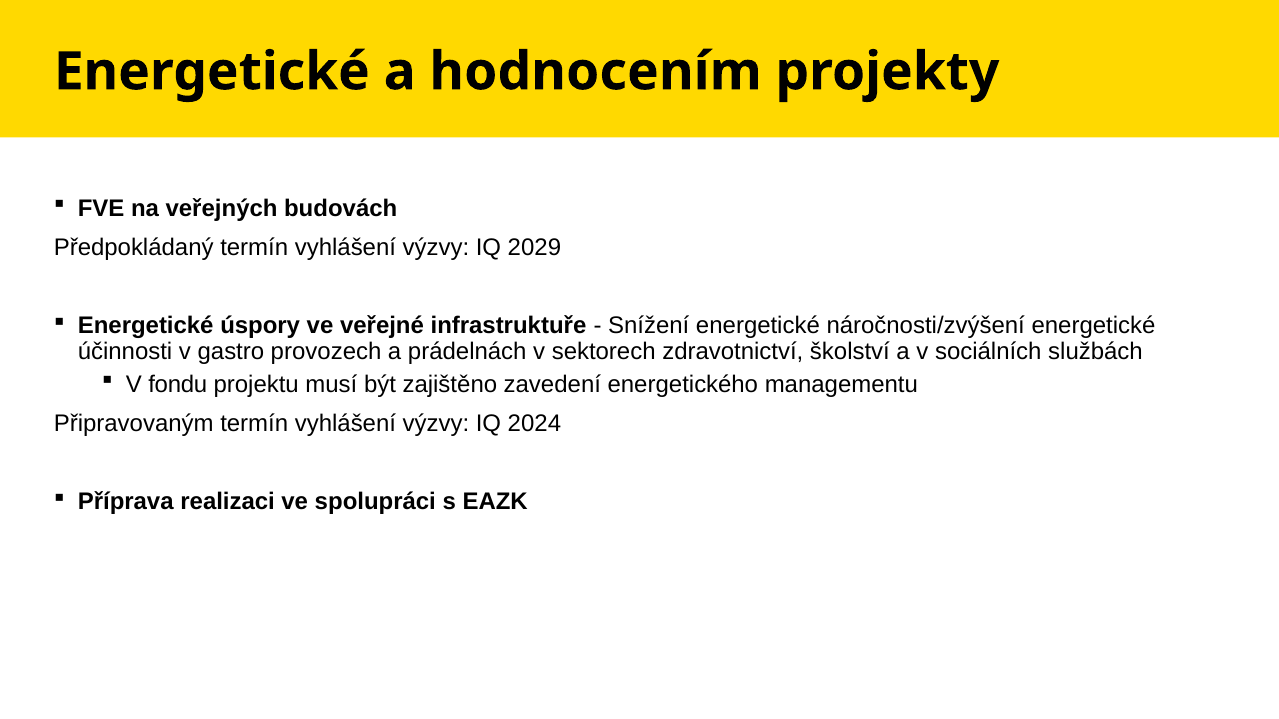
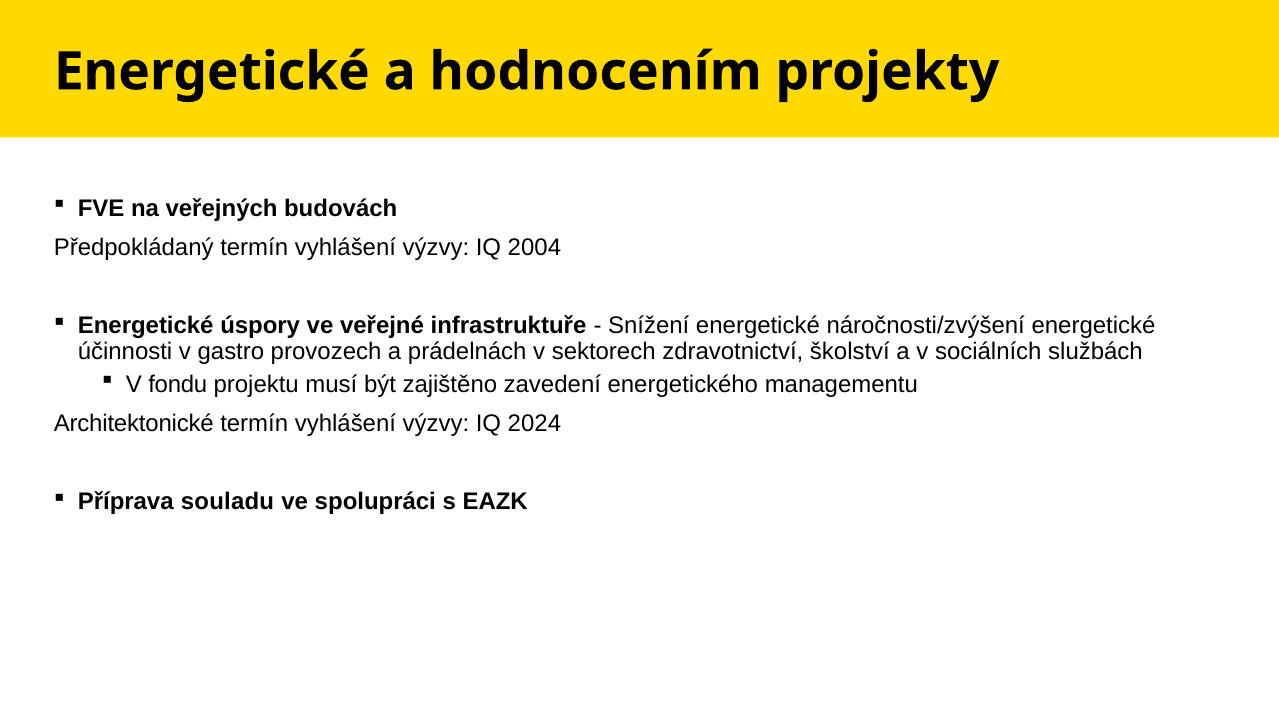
2029: 2029 -> 2004
Připravovaným: Připravovaným -> Architektonické
realizaci: realizaci -> souladu
